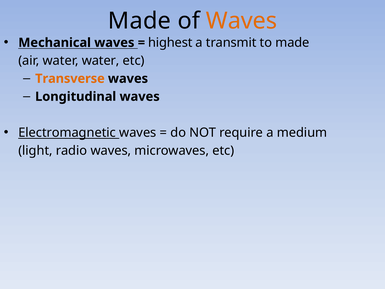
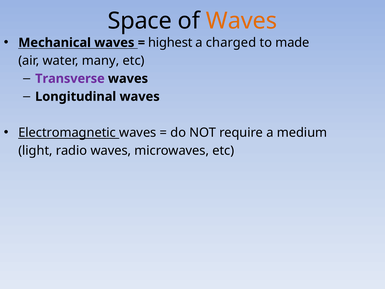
Made at (139, 21): Made -> Space
transmit: transmit -> charged
water water: water -> many
Transverse colour: orange -> purple
